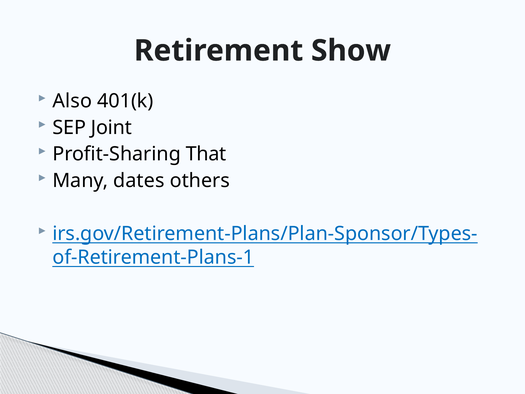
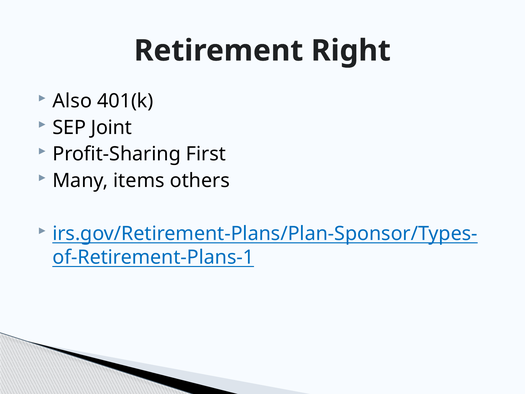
Show: Show -> Right
That: That -> First
dates: dates -> items
